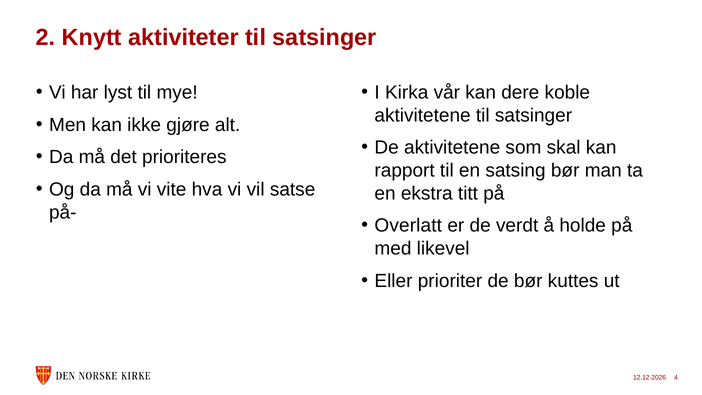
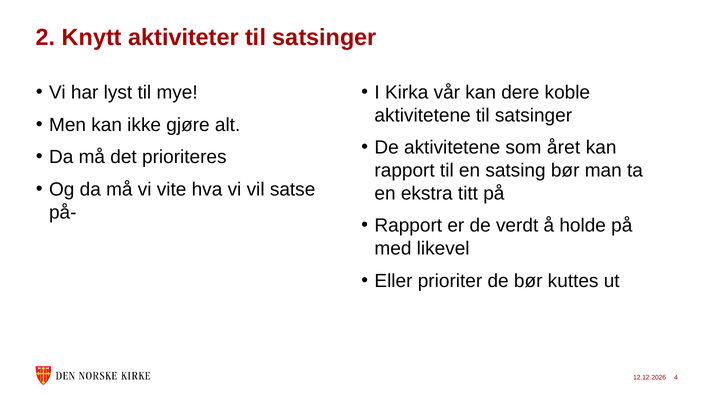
skal: skal -> året
Overlatt at (408, 226): Overlatt -> Rapport
